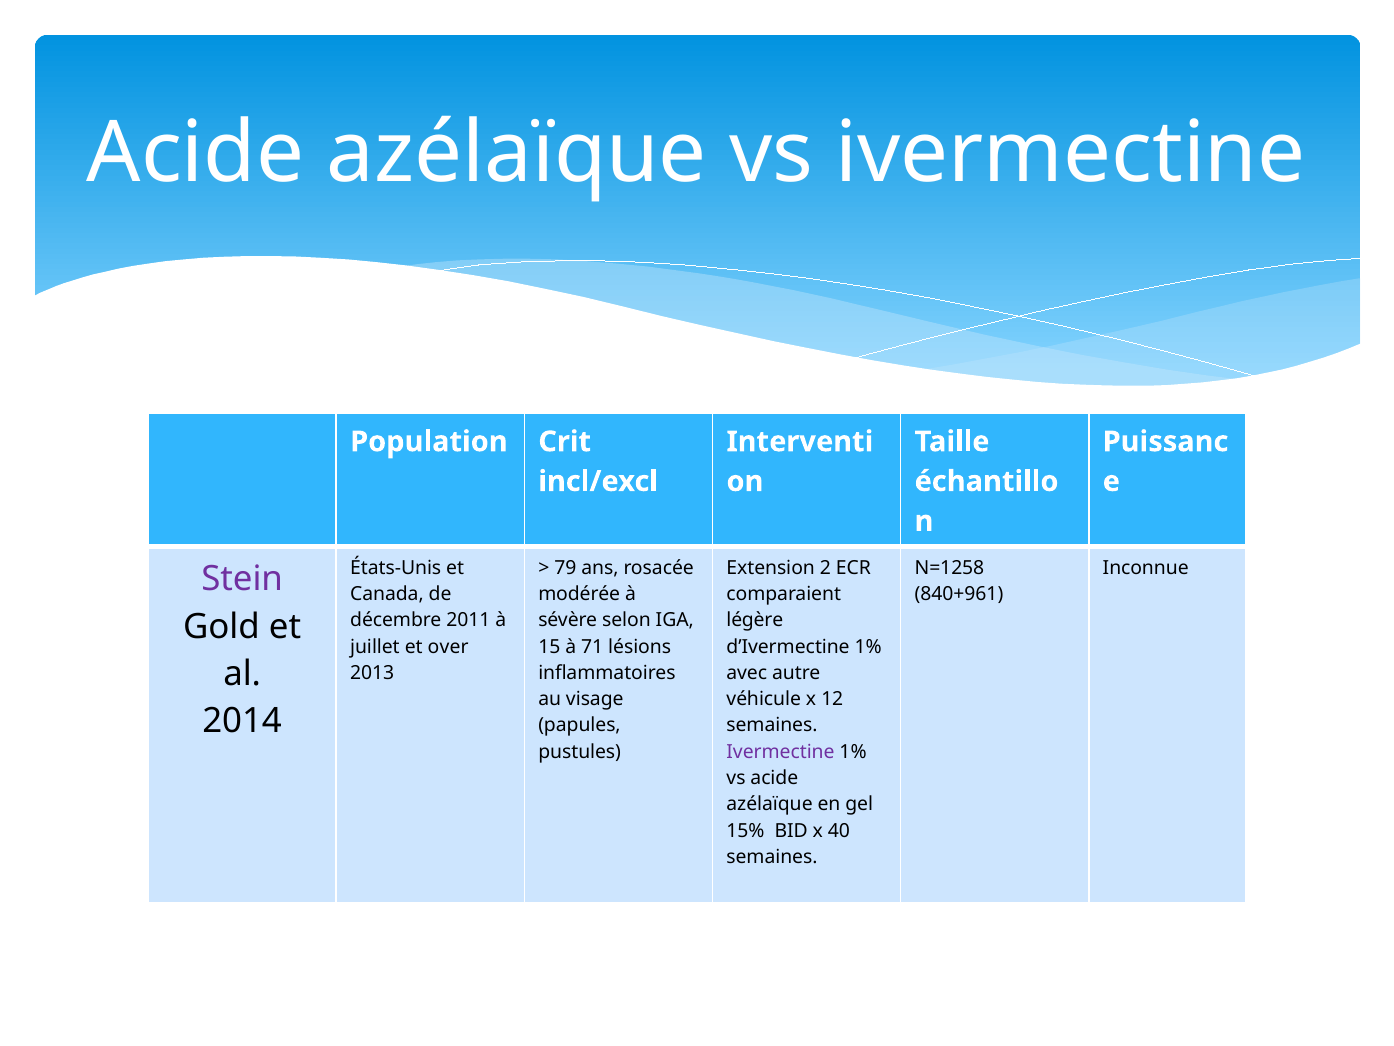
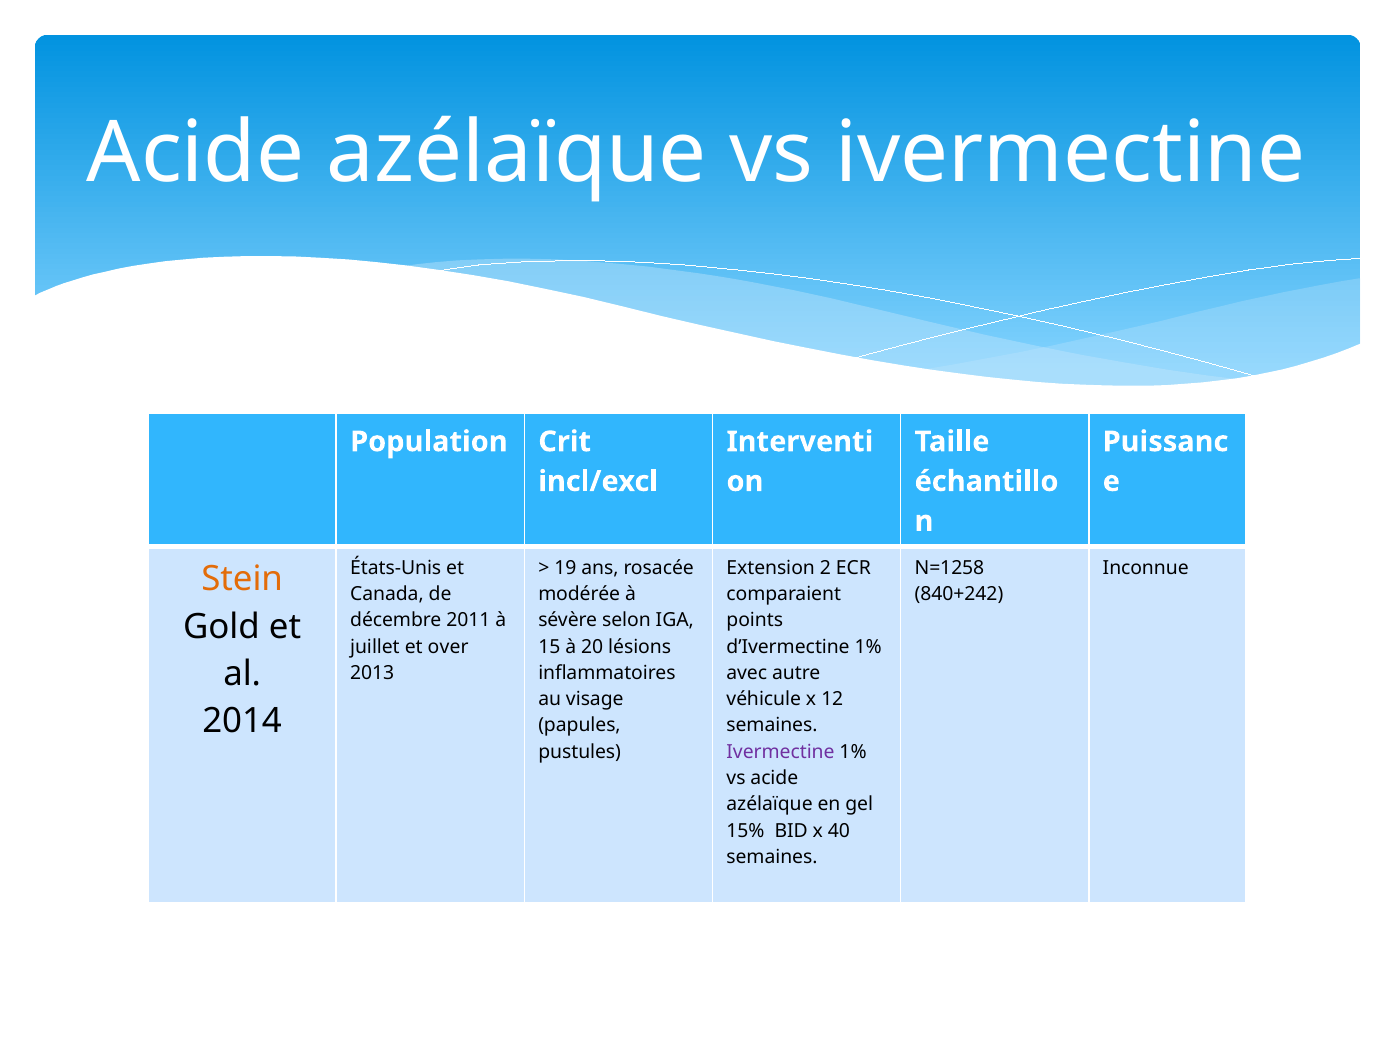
79: 79 -> 19
Stein colour: purple -> orange
840+961: 840+961 -> 840+242
légère: légère -> points
71: 71 -> 20
